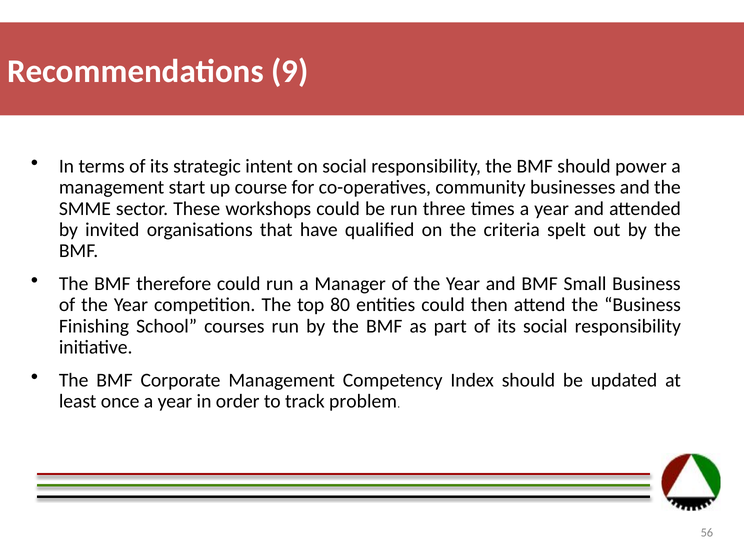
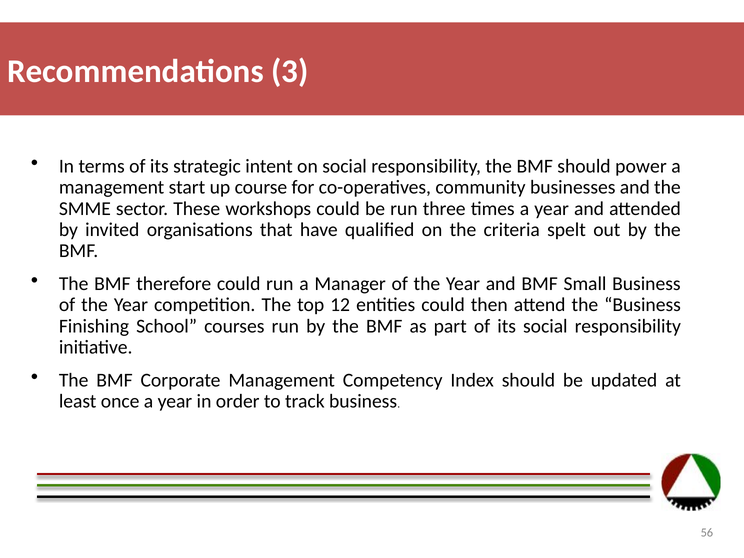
9: 9 -> 3
80: 80 -> 12
track problem: problem -> business
